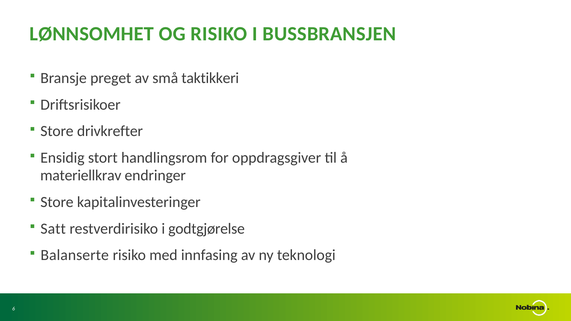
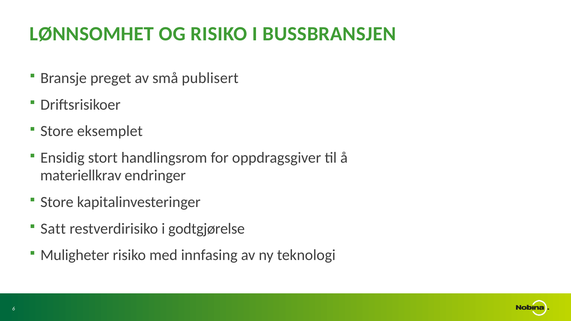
taktikkeri: taktikkeri -> publisert
drivkrefter: drivkrefter -> eksemplet
Balanserte: Balanserte -> Muligheter
